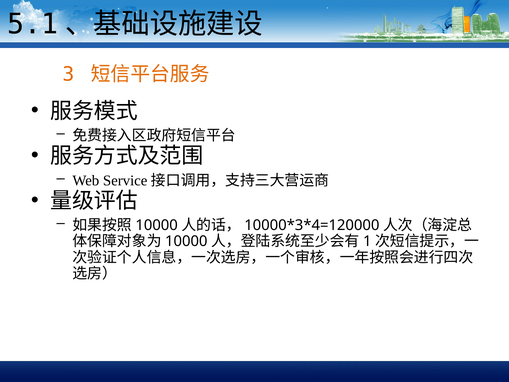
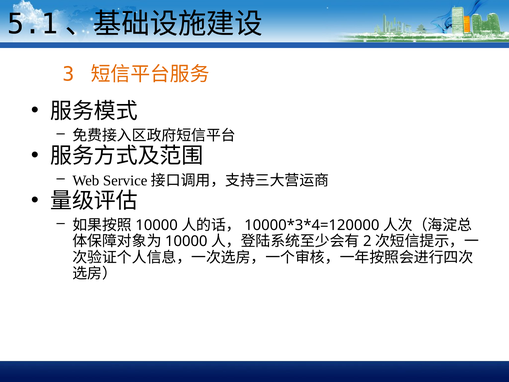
1: 1 -> 2
